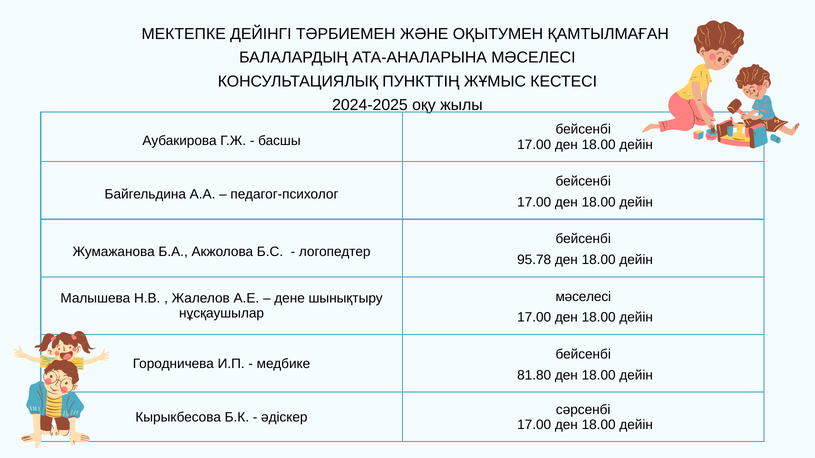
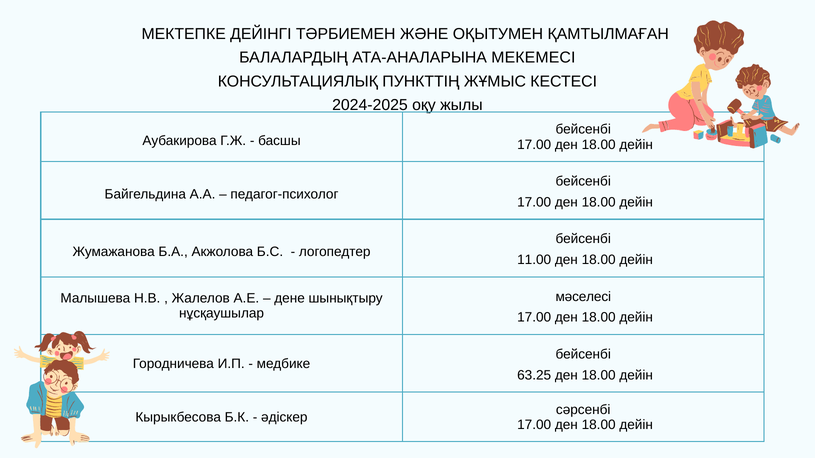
АТА-АНАЛАРЫНА МӘСЕЛЕСІ: МӘСЕЛЕСІ -> МЕКЕМЕСІ
95.78: 95.78 -> 11.00
81.80: 81.80 -> 63.25
